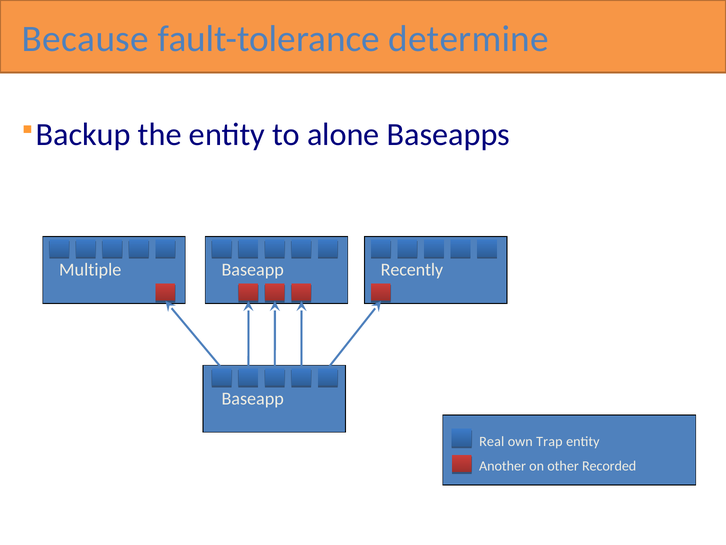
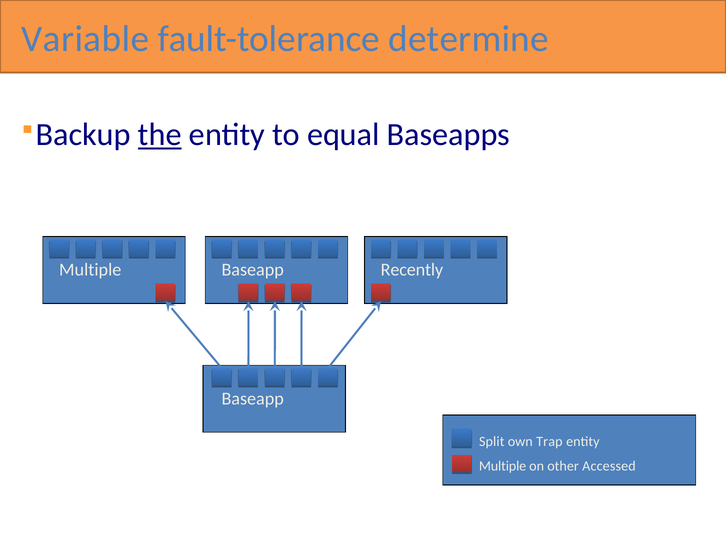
Because: Because -> Variable
the underline: none -> present
alone: alone -> equal
Real: Real -> Split
Another at (503, 466): Another -> Multiple
Recorded: Recorded -> Accessed
